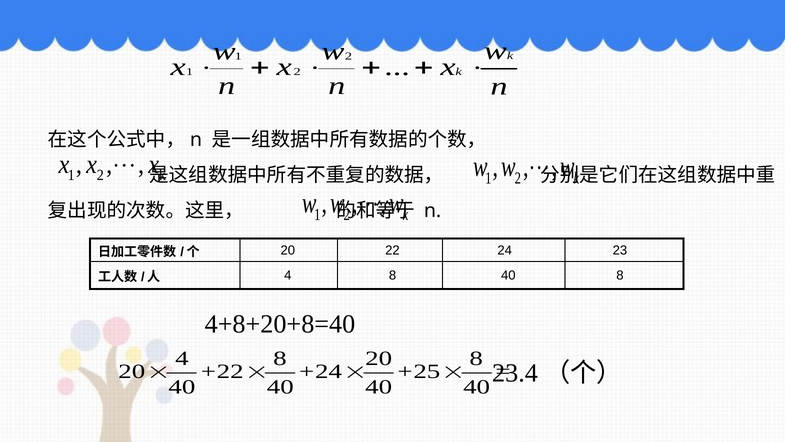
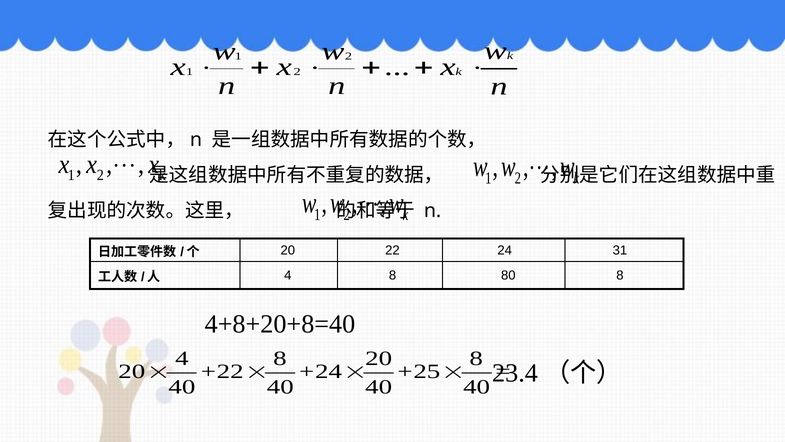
23: 23 -> 31
8 40: 40 -> 80
